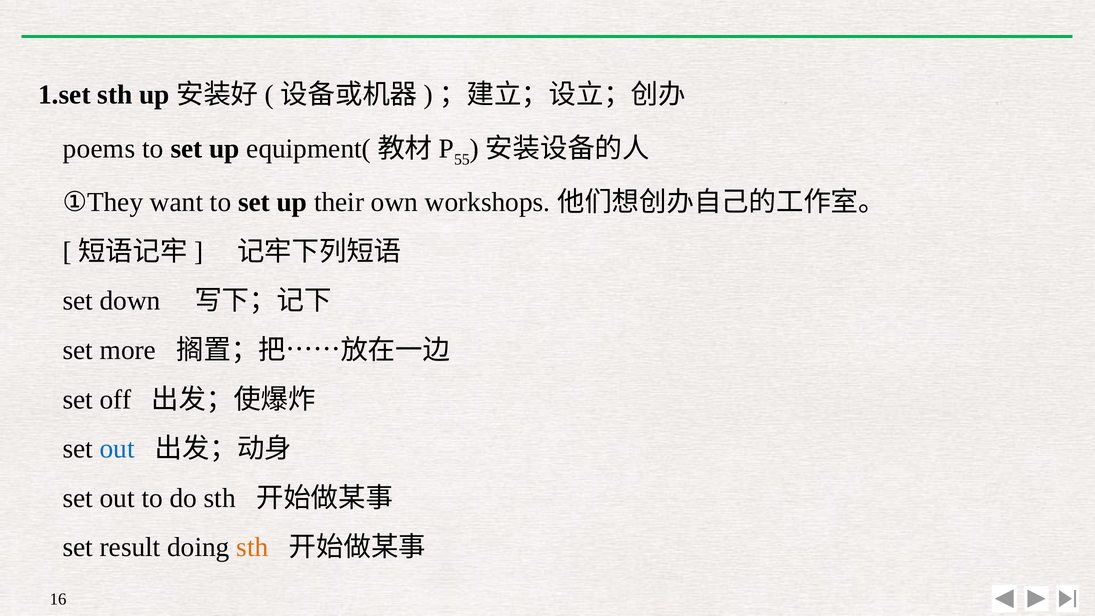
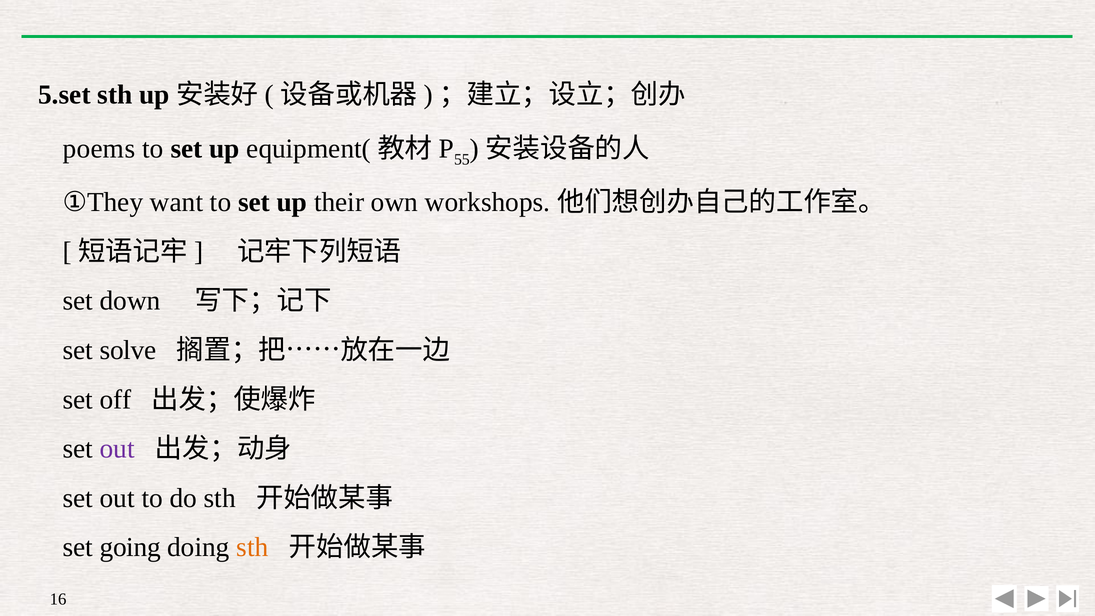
1.set: 1.set -> 5.set
more: more -> solve
out at (117, 449) colour: blue -> purple
result: result -> going
